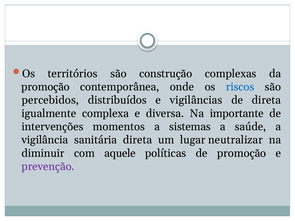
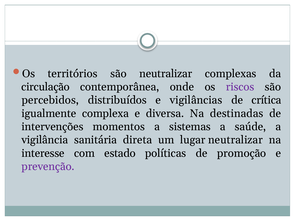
são construção: construção -> neutralizar
promoção at (46, 87): promoção -> circulação
riscos colour: blue -> purple
de direta: direta -> crítica
importante: importante -> destinadas
diminuir: diminuir -> interesse
aquele: aquele -> estado
